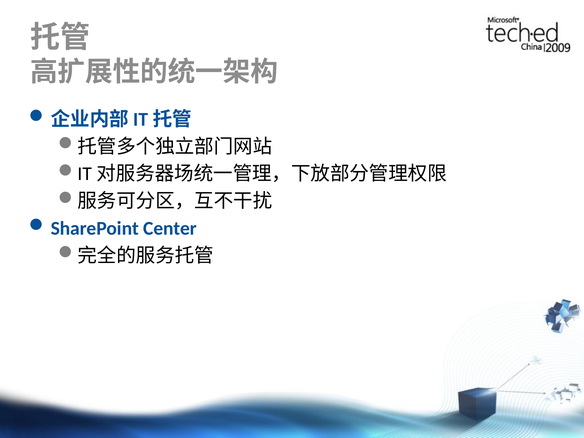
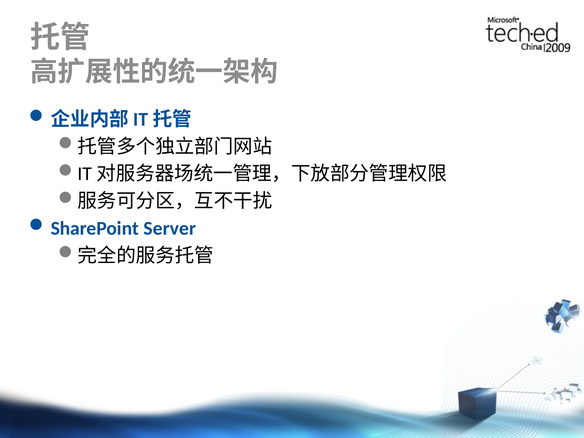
Center: Center -> Server
